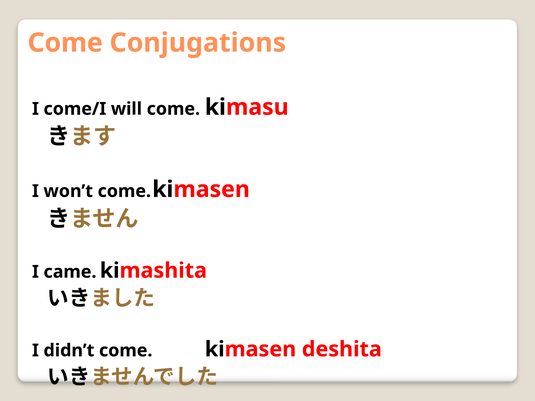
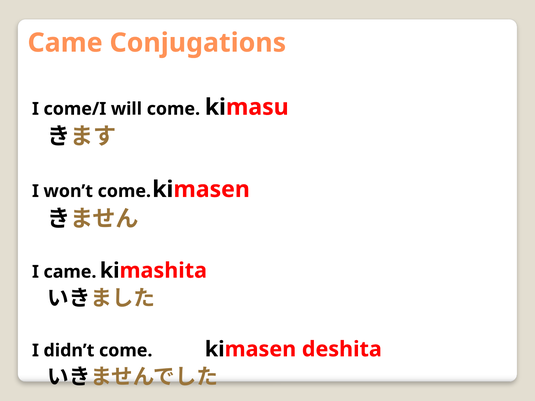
Come at (65, 43): Come -> Came
